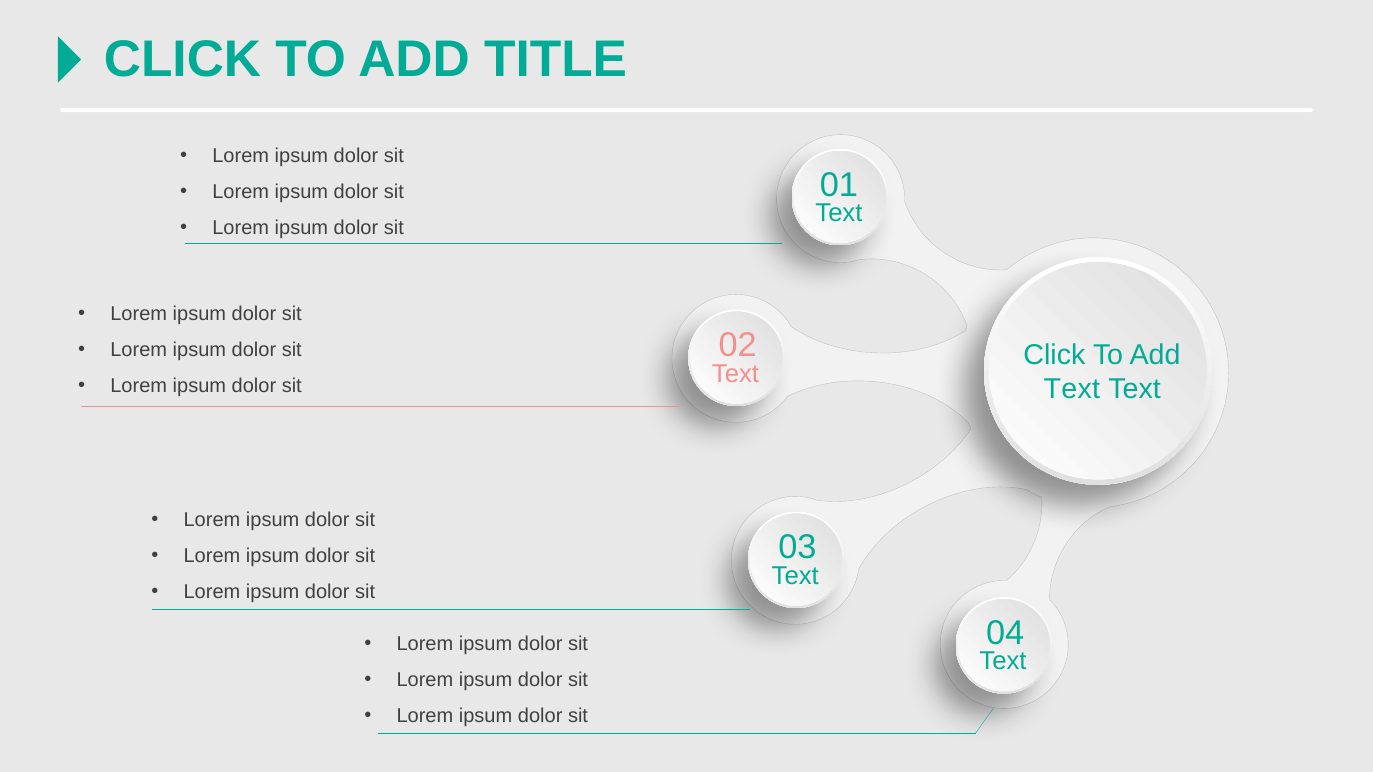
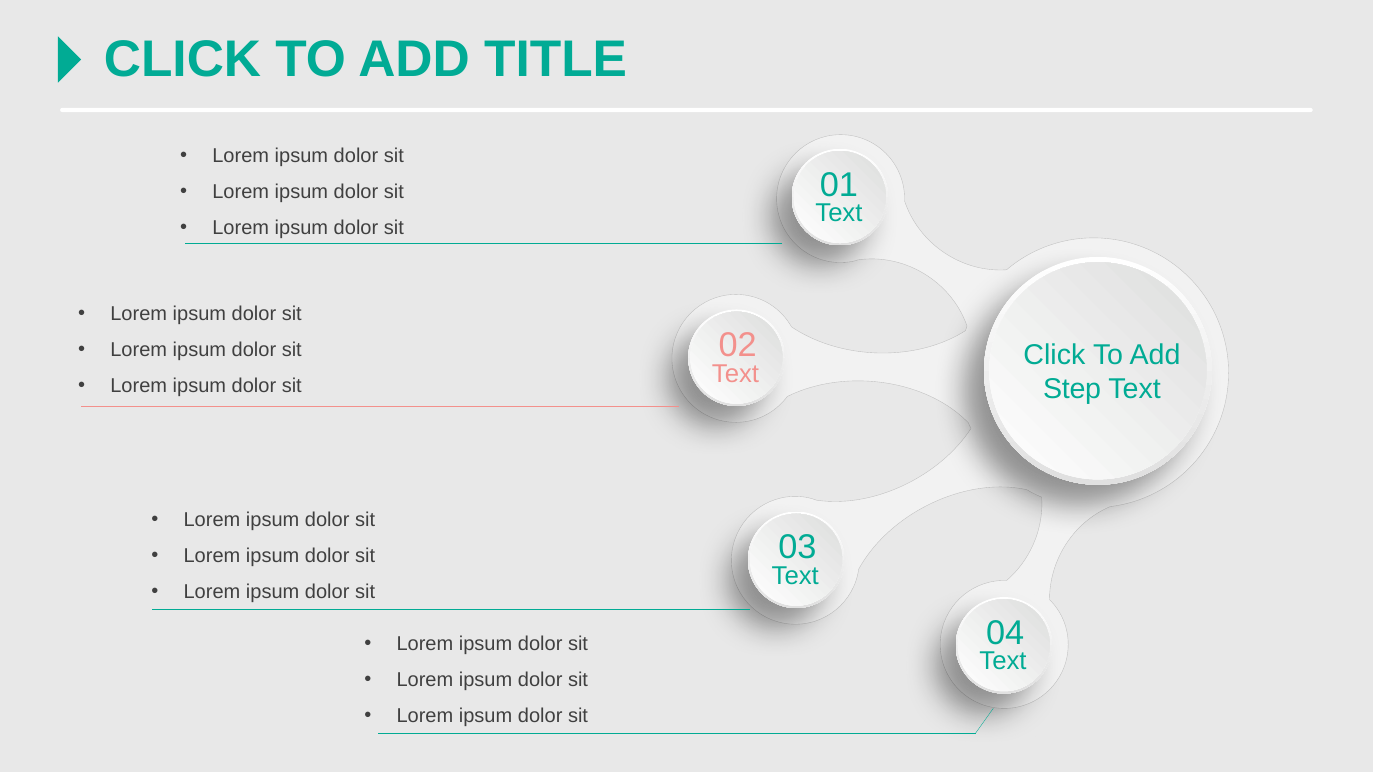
Text at (1072, 389): Text -> Step
